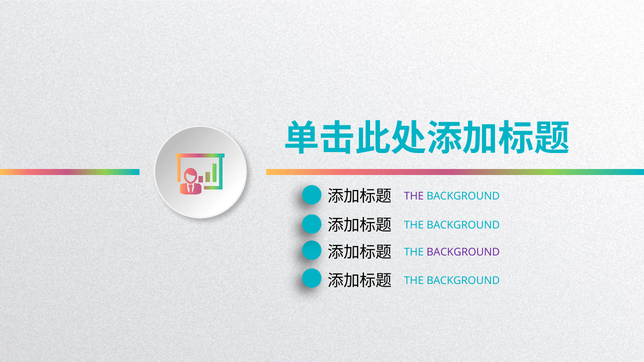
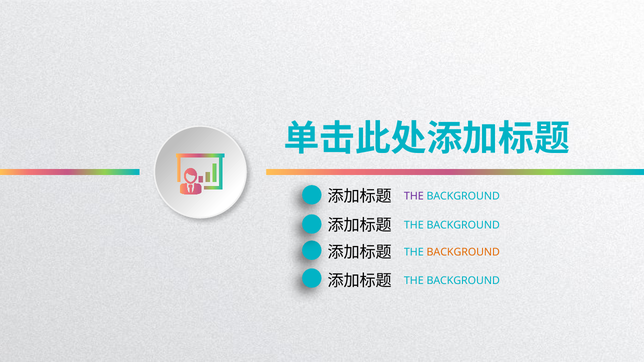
BACKGROUND at (463, 252) colour: purple -> orange
